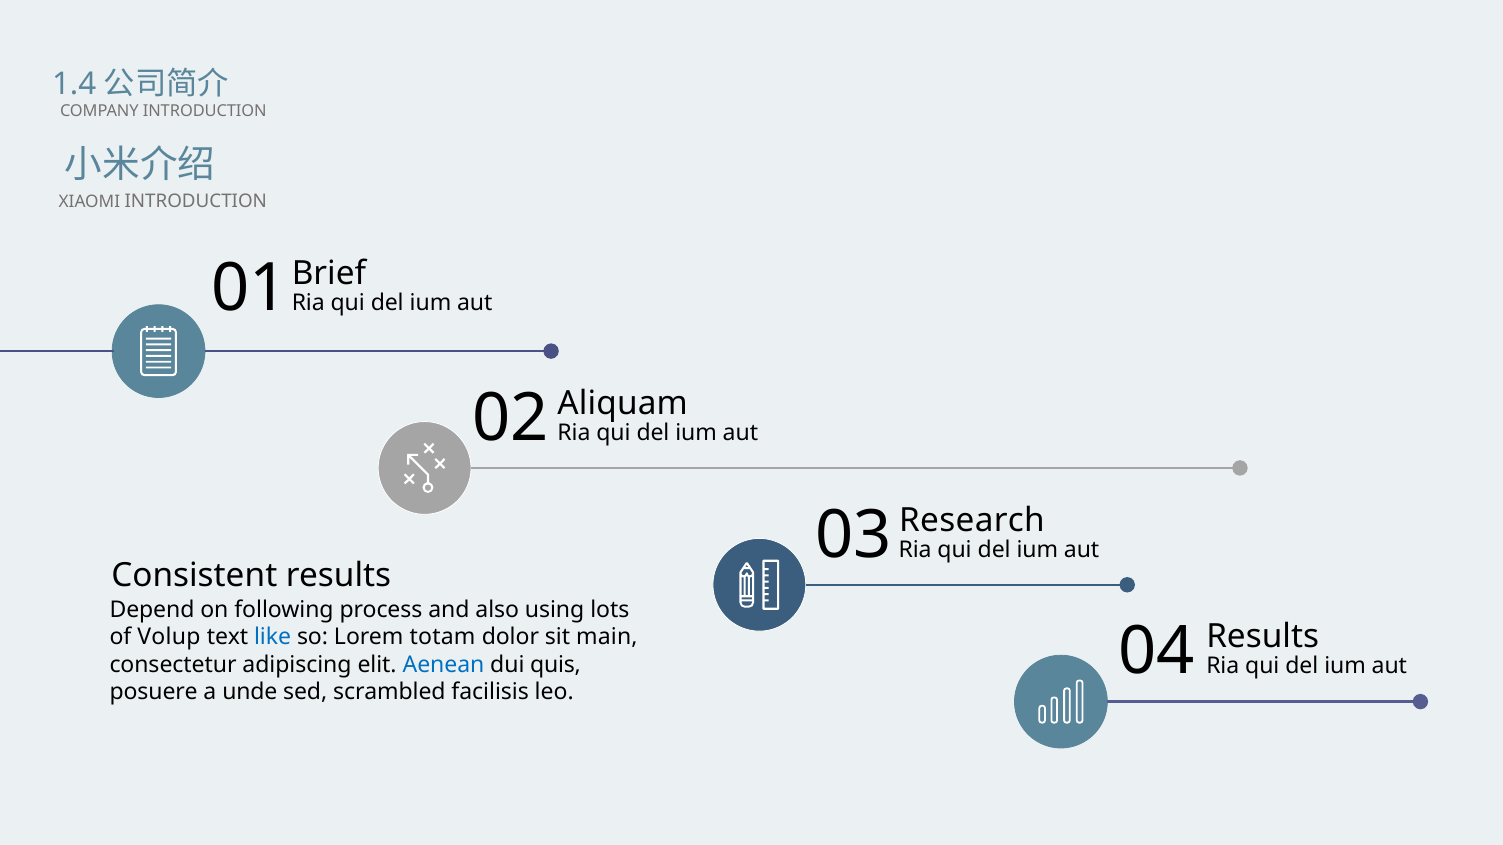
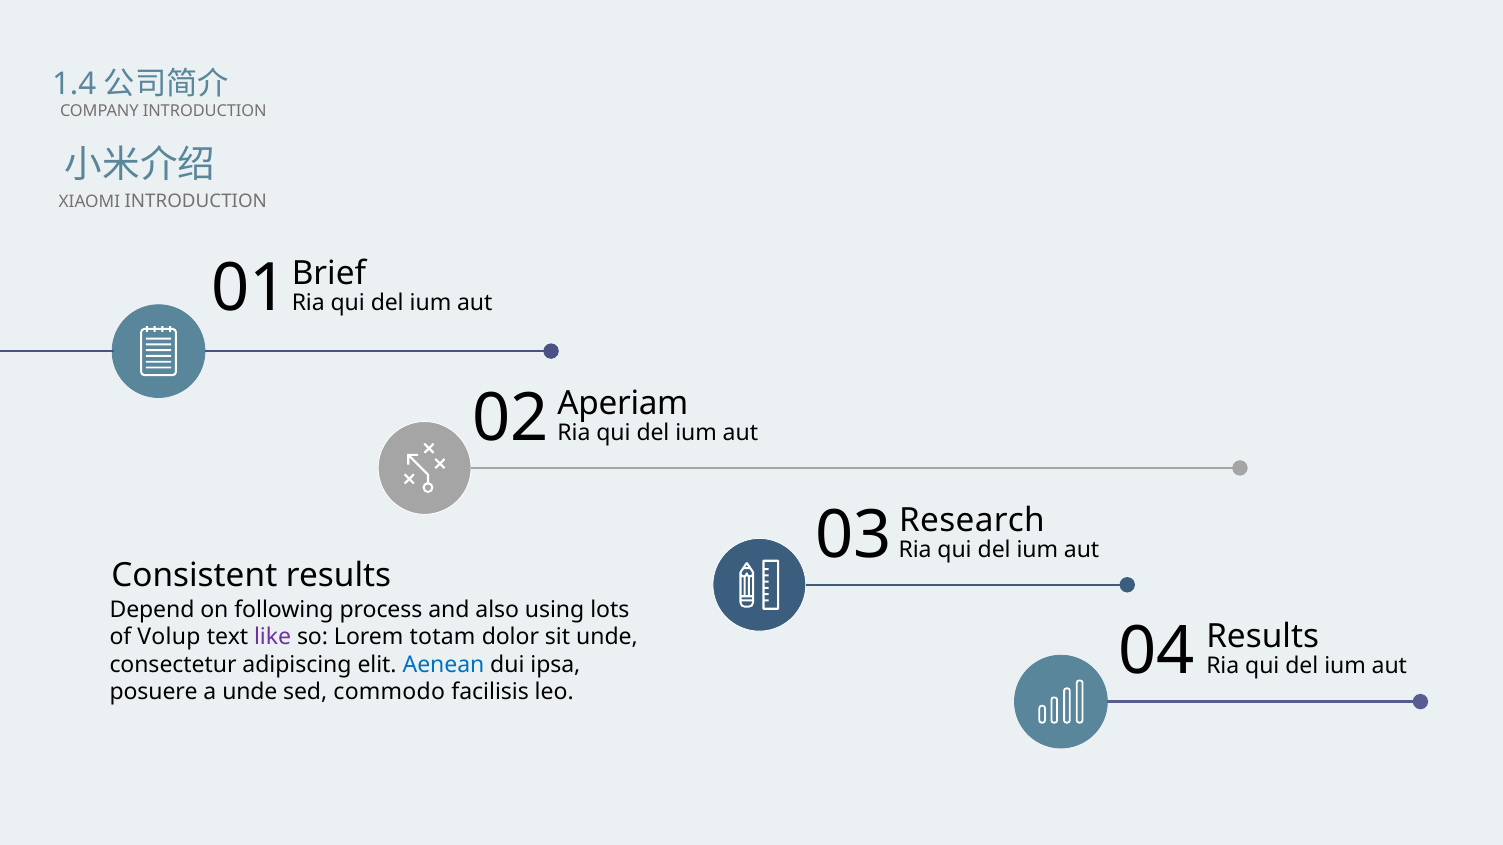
Aliquam: Aliquam -> Aperiam
like colour: blue -> purple
sit main: main -> unde
quis: quis -> ipsa
scrambled: scrambled -> commodo
